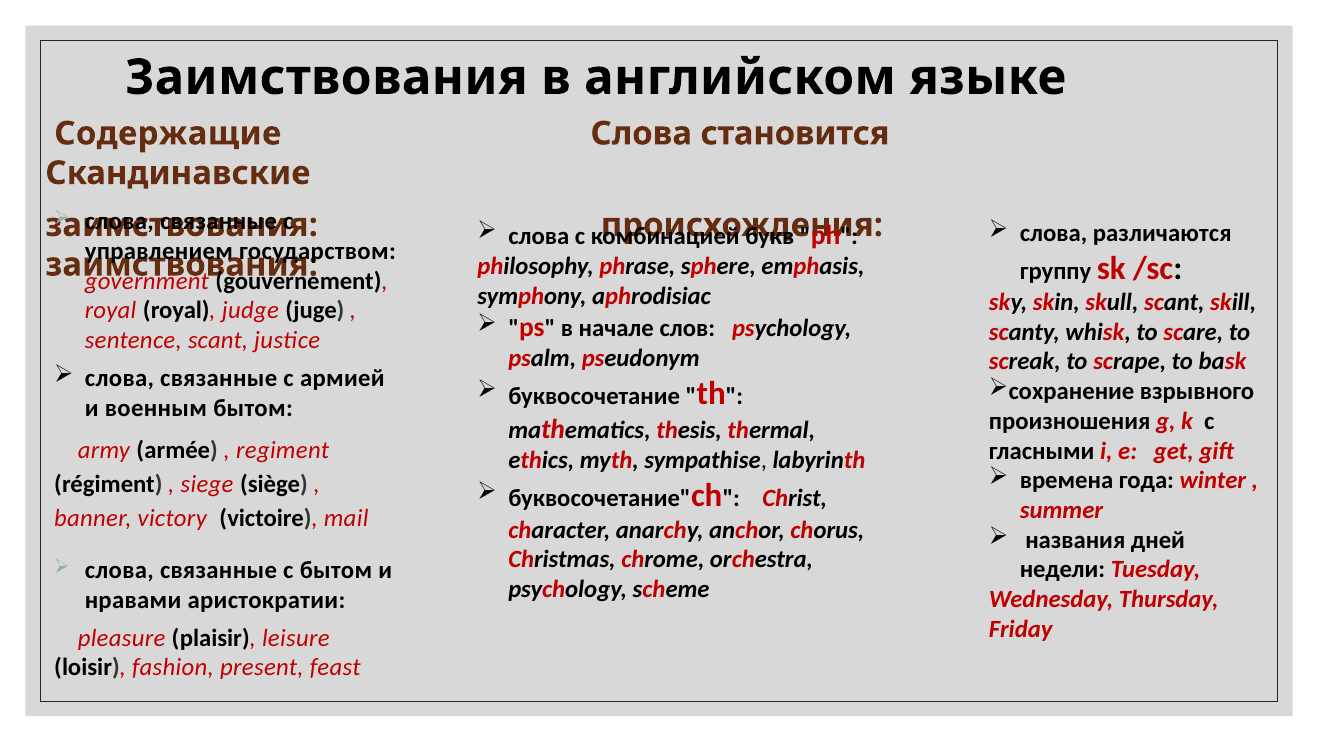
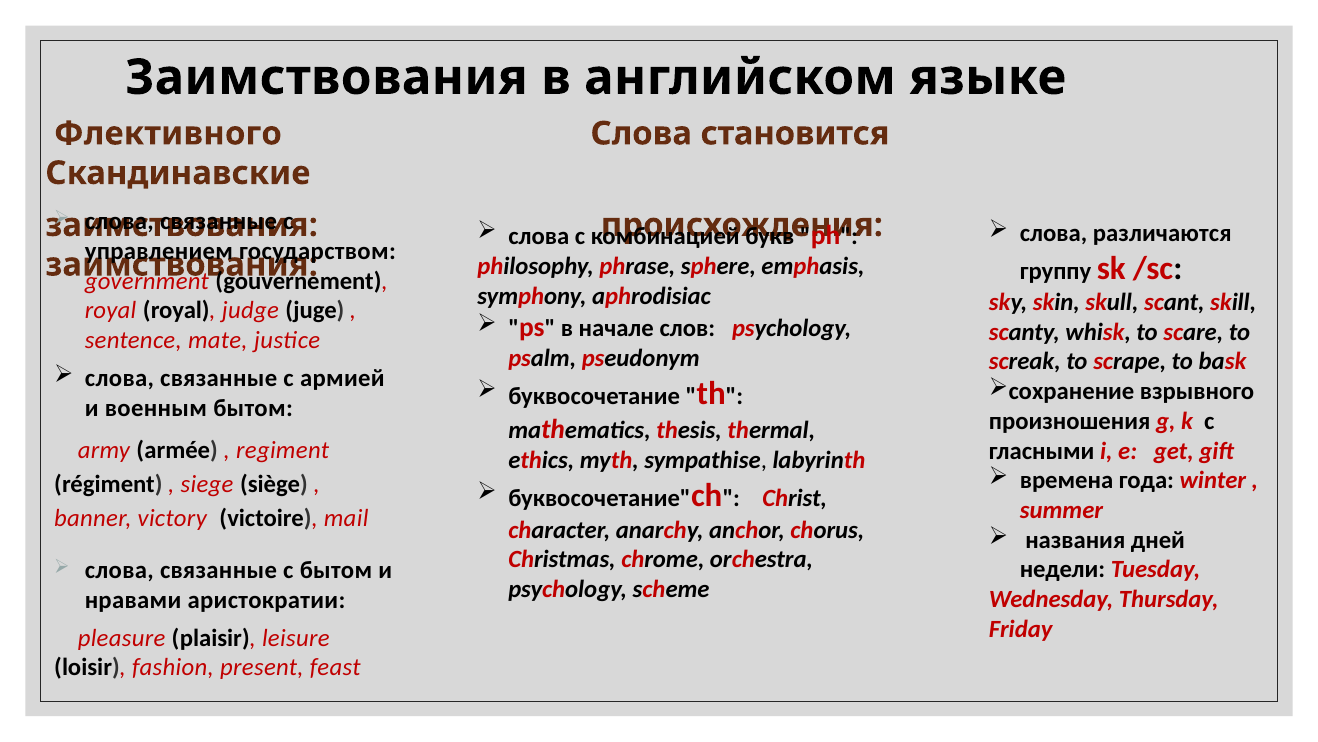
Содержащие: Содержащие -> Флективного
sentence scant: scant -> mate
